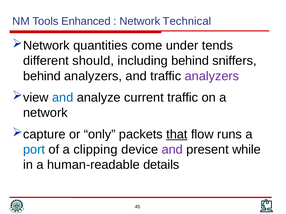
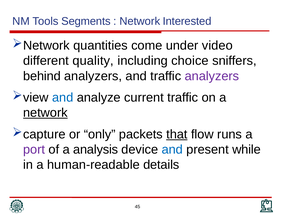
Enhanced: Enhanced -> Segments
Technical: Technical -> Interested
tends: tends -> video
should: should -> quality
including behind: behind -> choice
network at (45, 113) underline: none -> present
port colour: blue -> purple
clipping: clipping -> analysis
and at (172, 150) colour: purple -> blue
